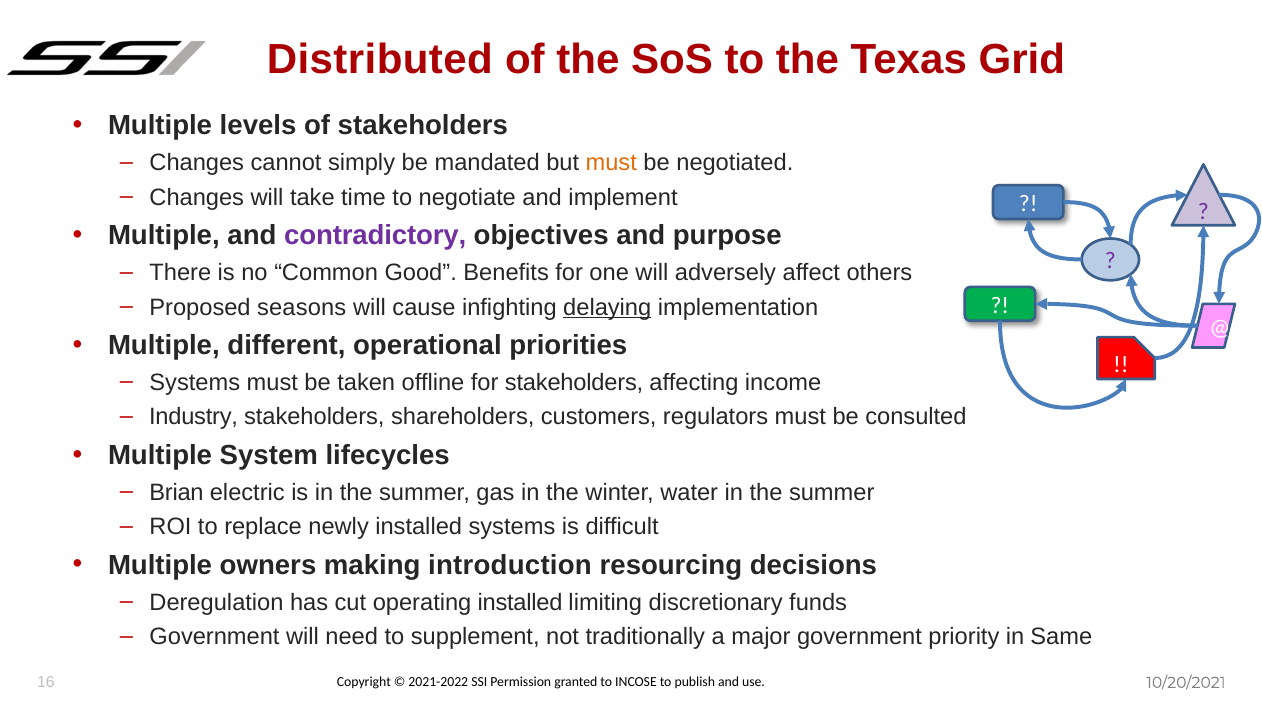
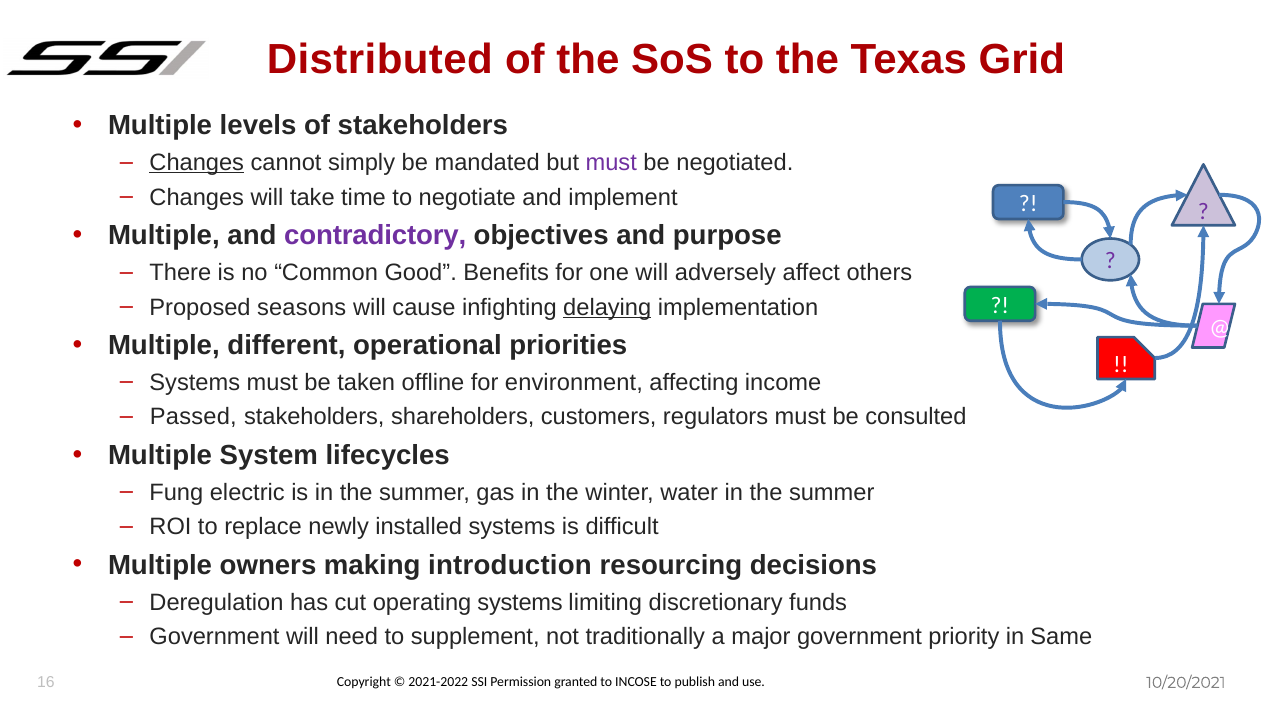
Changes at (197, 163) underline: none -> present
must at (611, 163) colour: orange -> purple
for stakeholders: stakeholders -> environment
Industry: Industry -> Passed
Brian: Brian -> Fung
operating installed: installed -> systems
